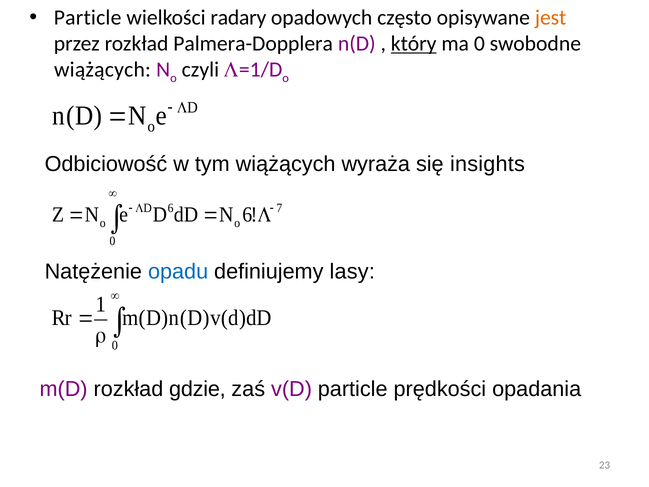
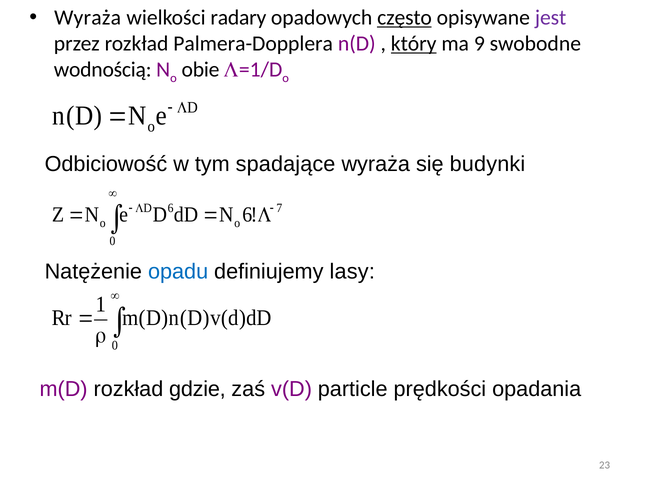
Particle at (88, 18): Particle -> Wyraża
często underline: none -> present
jest colour: orange -> purple
ma 0: 0 -> 9
wiążących at (102, 70): wiążących -> wodnością
czyli: czyli -> obie
tym wiążących: wiążących -> spadające
insights: insights -> budynki
